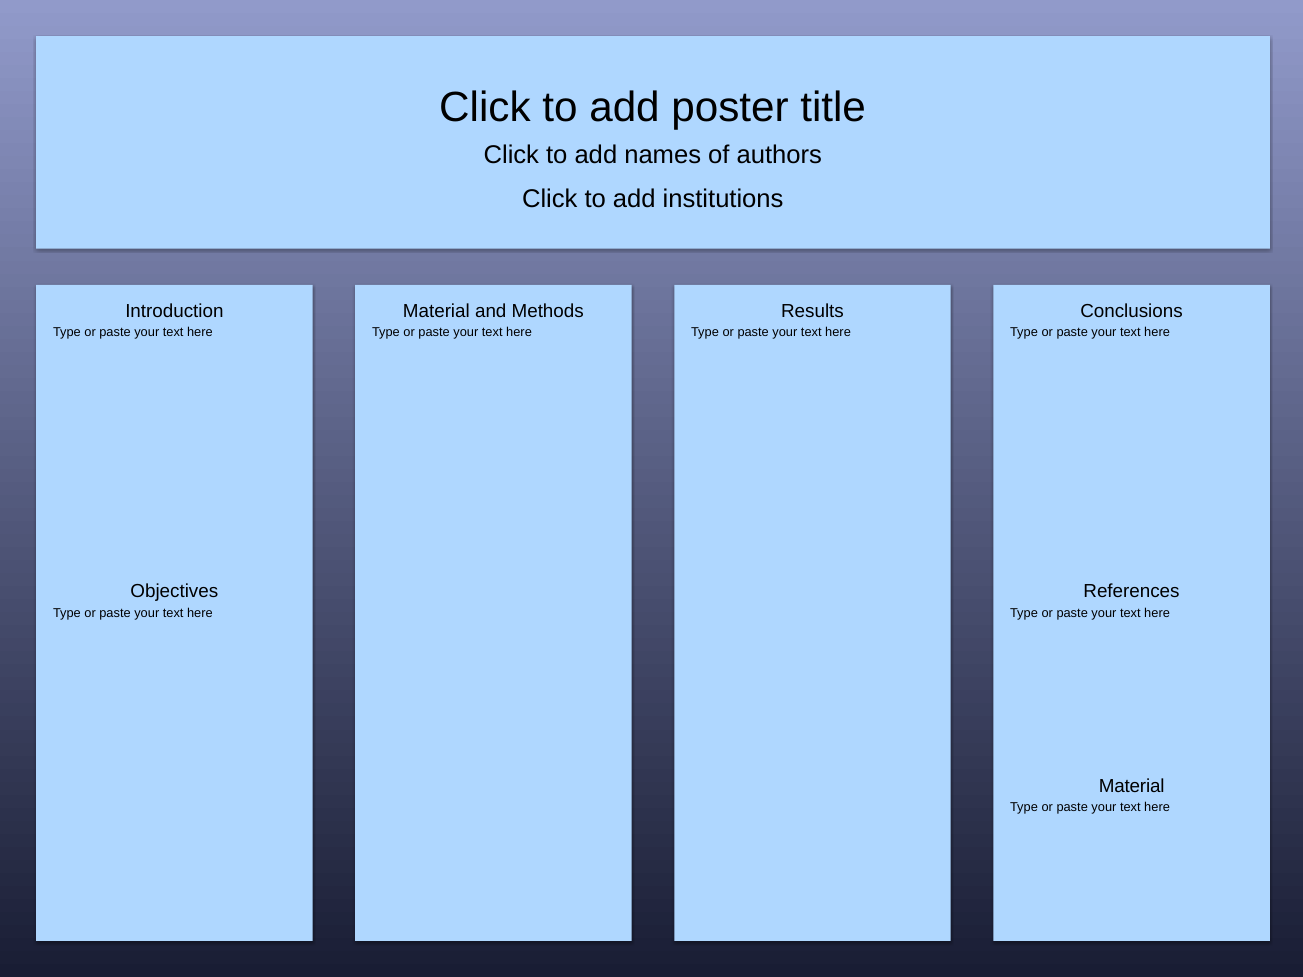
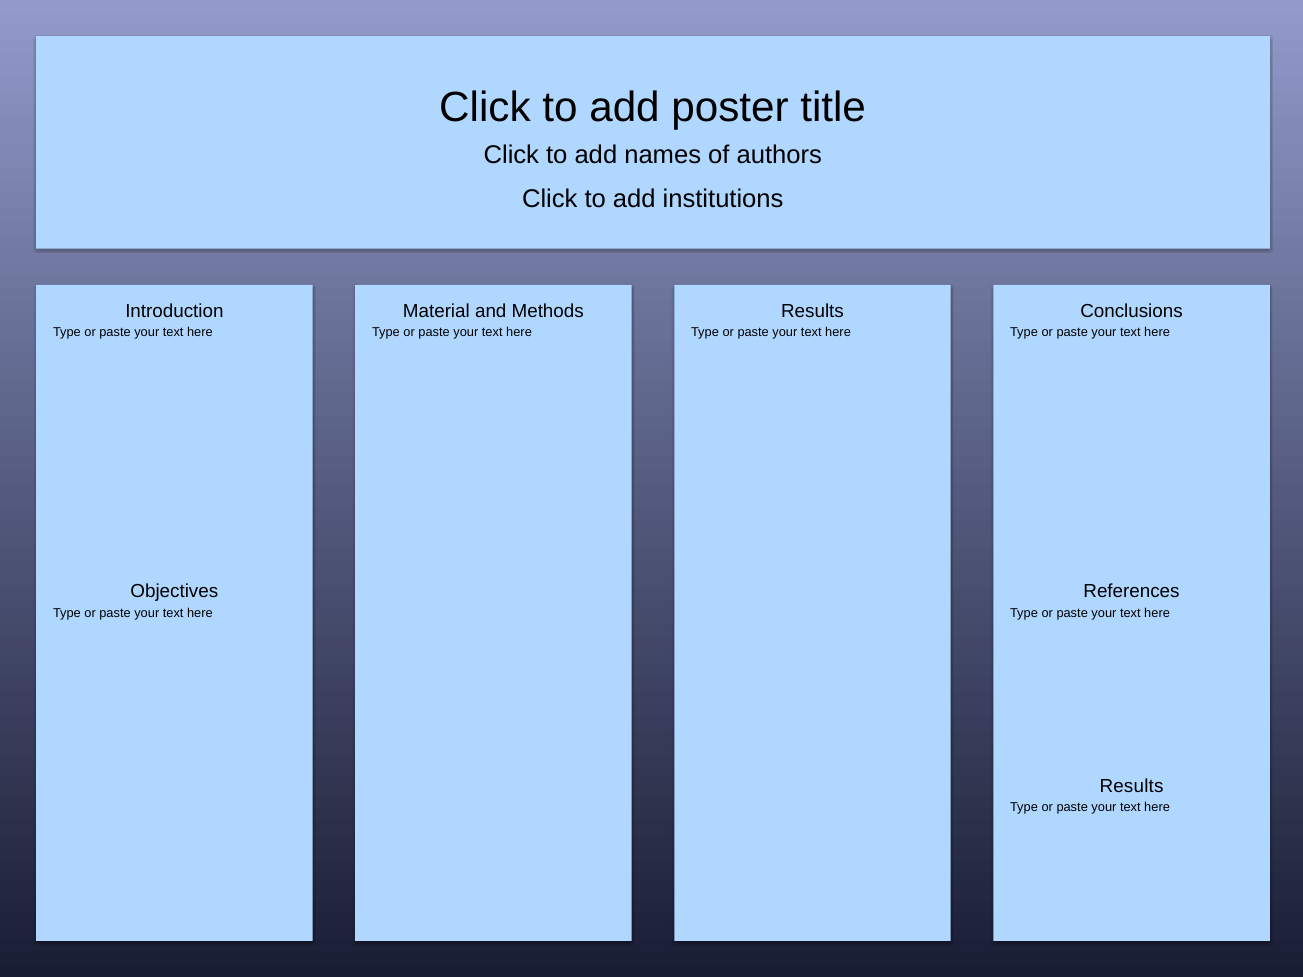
Material at (1132, 786): Material -> Results
